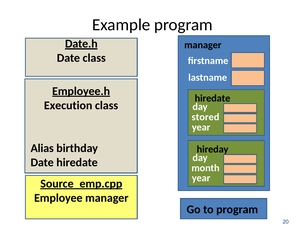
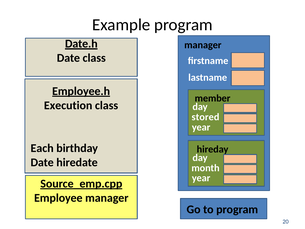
hiredate at (213, 98): hiredate -> member
Alias: Alias -> Each
